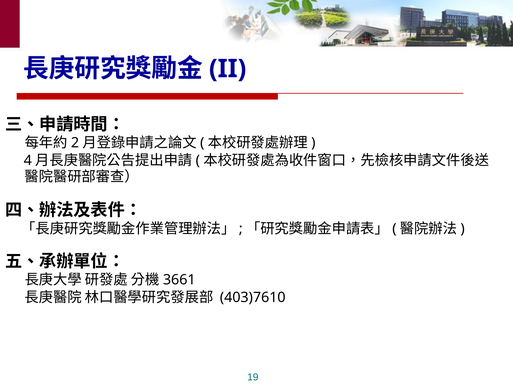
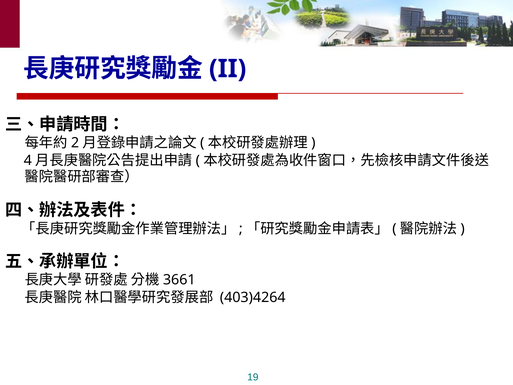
403)7610: 403)7610 -> 403)4264
